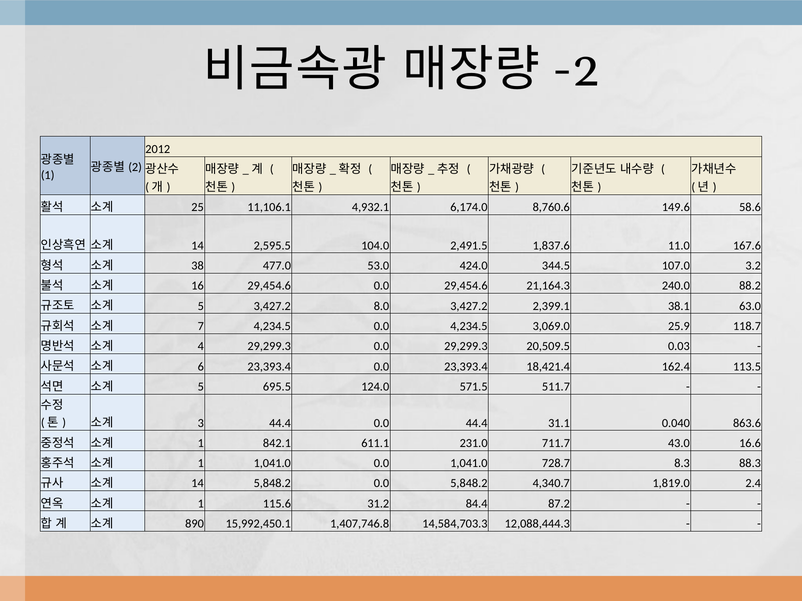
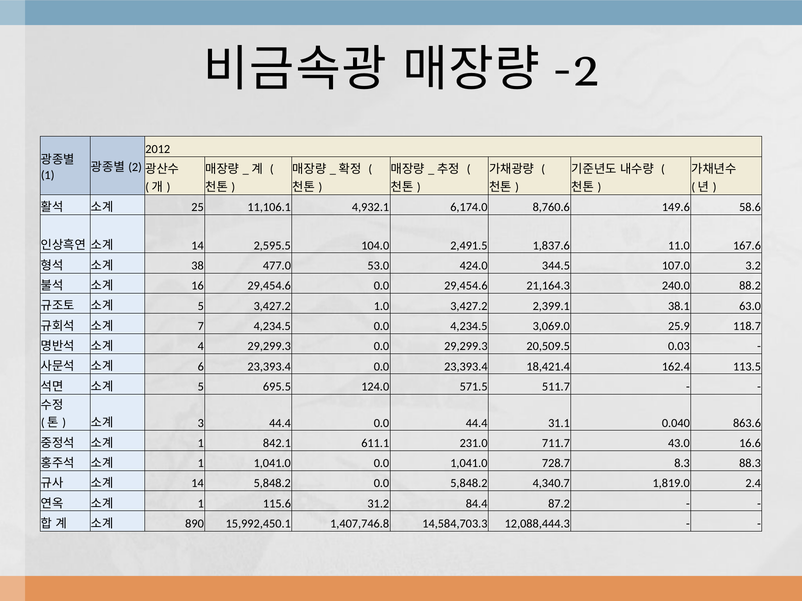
8.0: 8.0 -> 1.0
